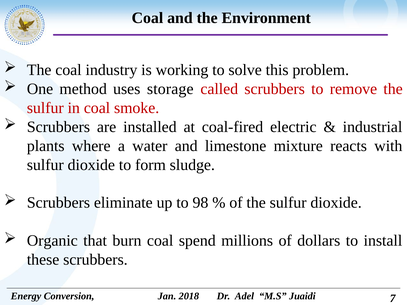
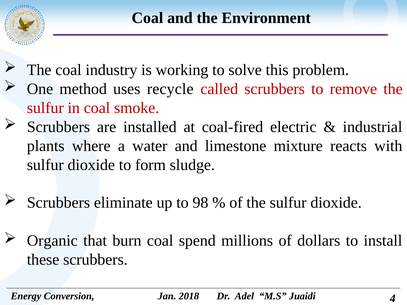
storage: storage -> recycle
7: 7 -> 4
